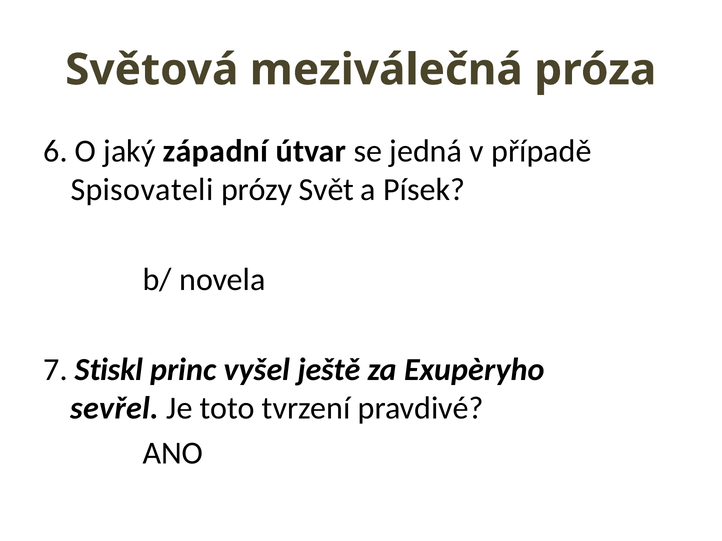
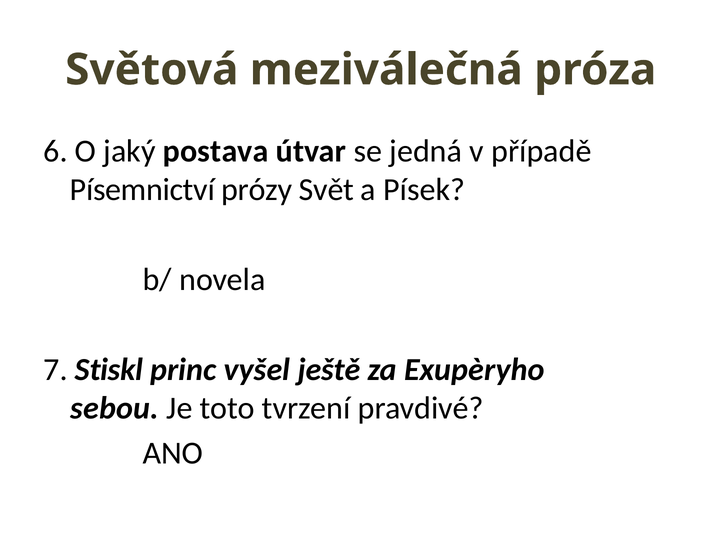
západní: západní -> postava
Spisovateli: Spisovateli -> Písemnictví
sevřel: sevřel -> sebou
